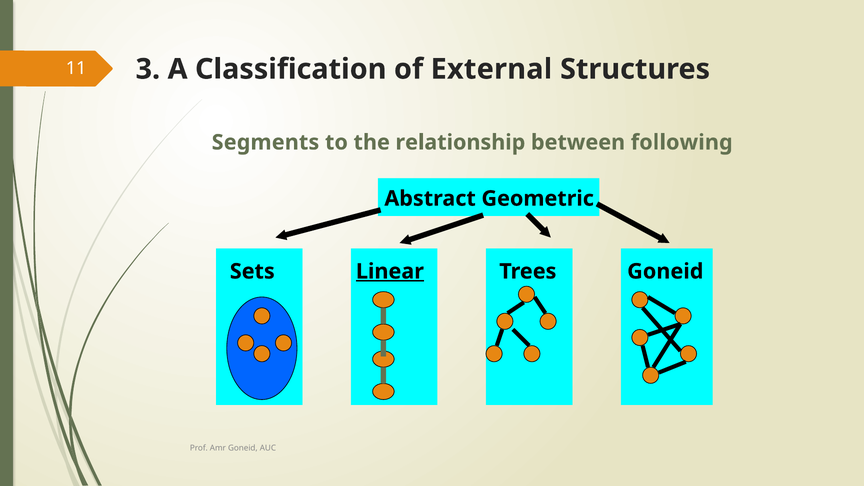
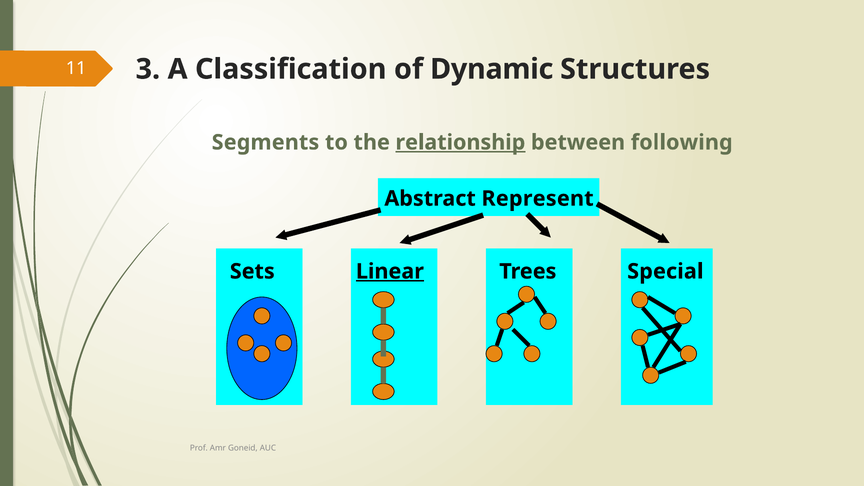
External: External -> Dynamic
relationship underline: none -> present
Geometric: Geometric -> Represent
Trees Goneid: Goneid -> Special
